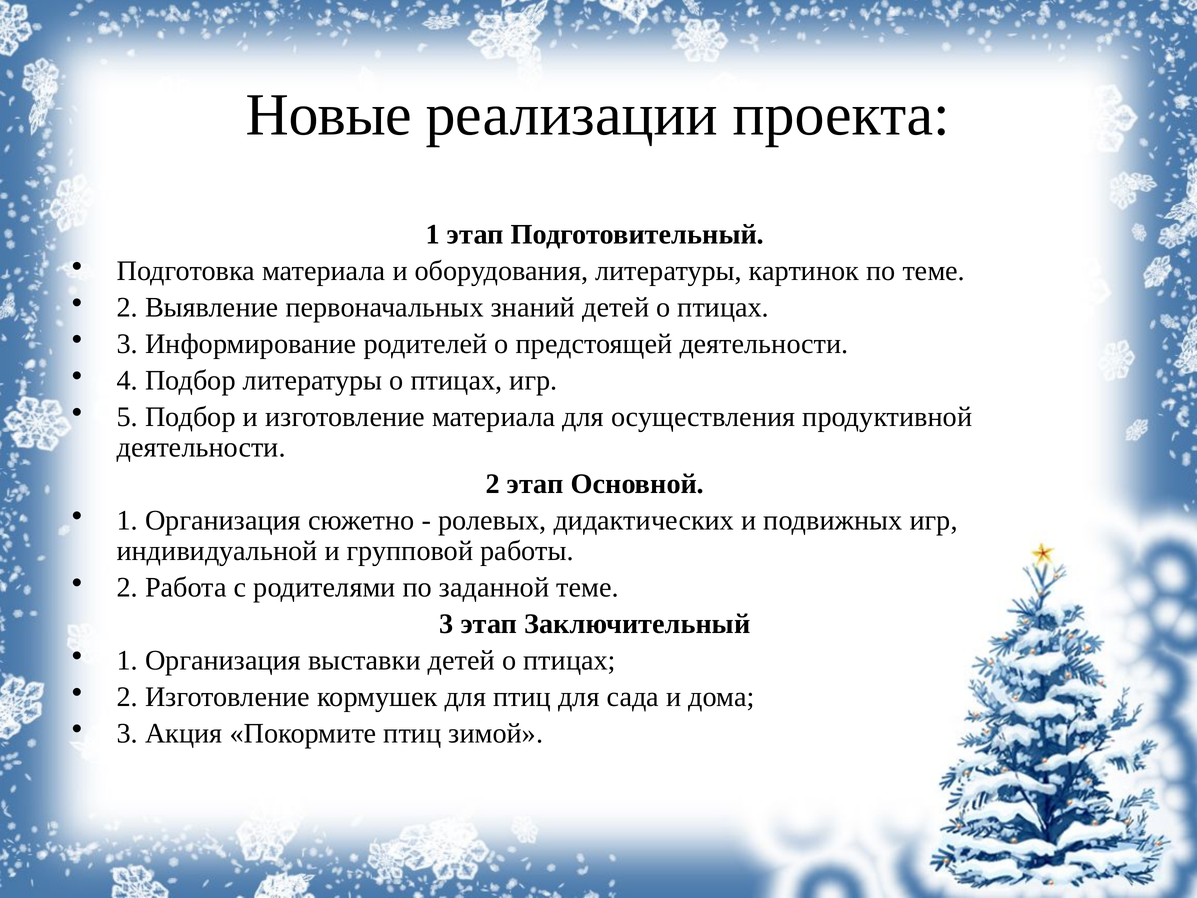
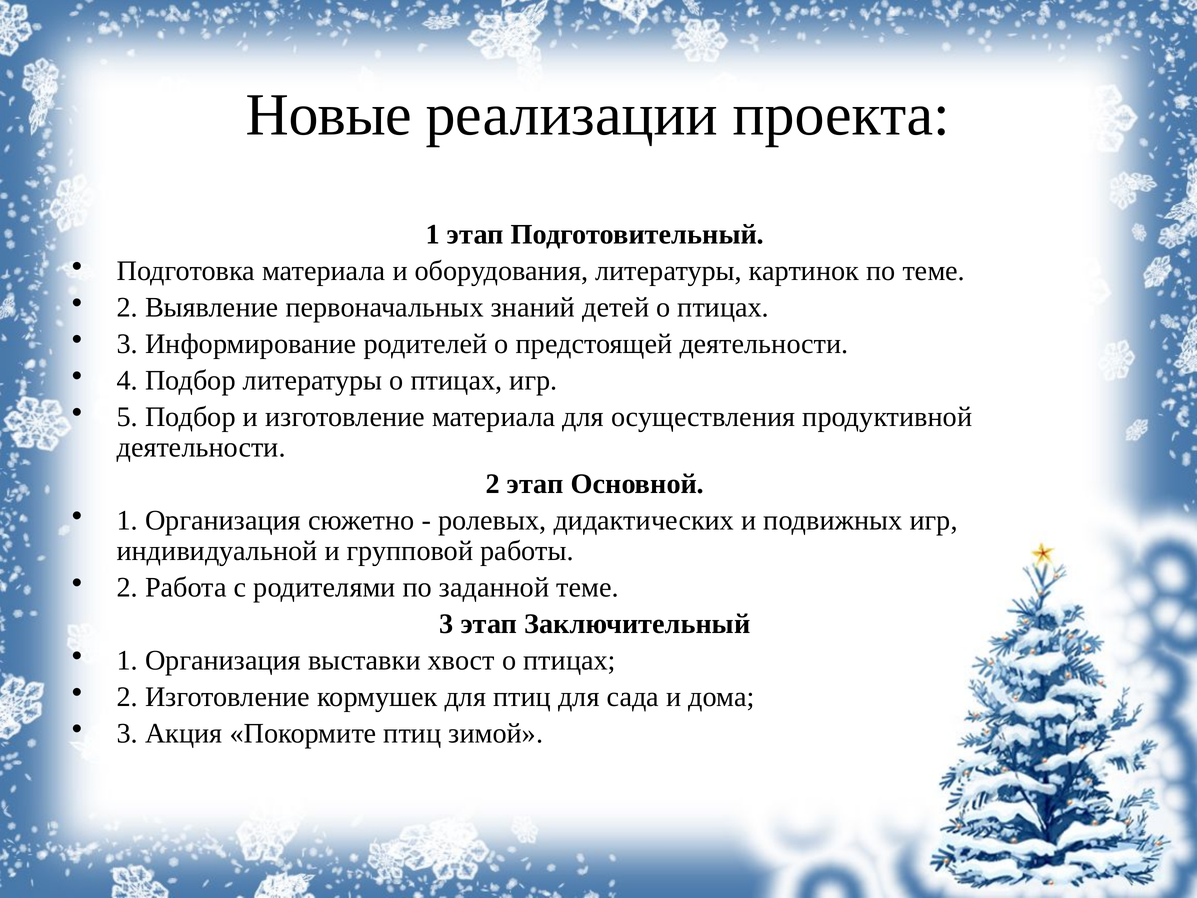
выставки детей: детей -> хвост
